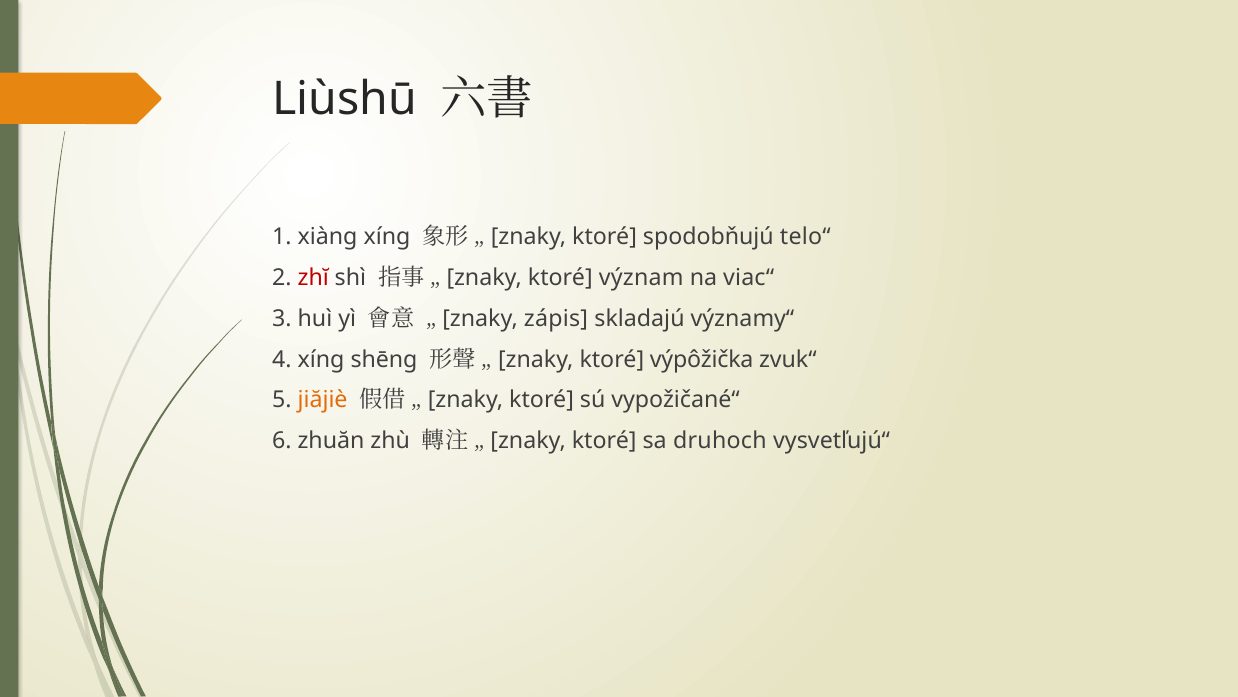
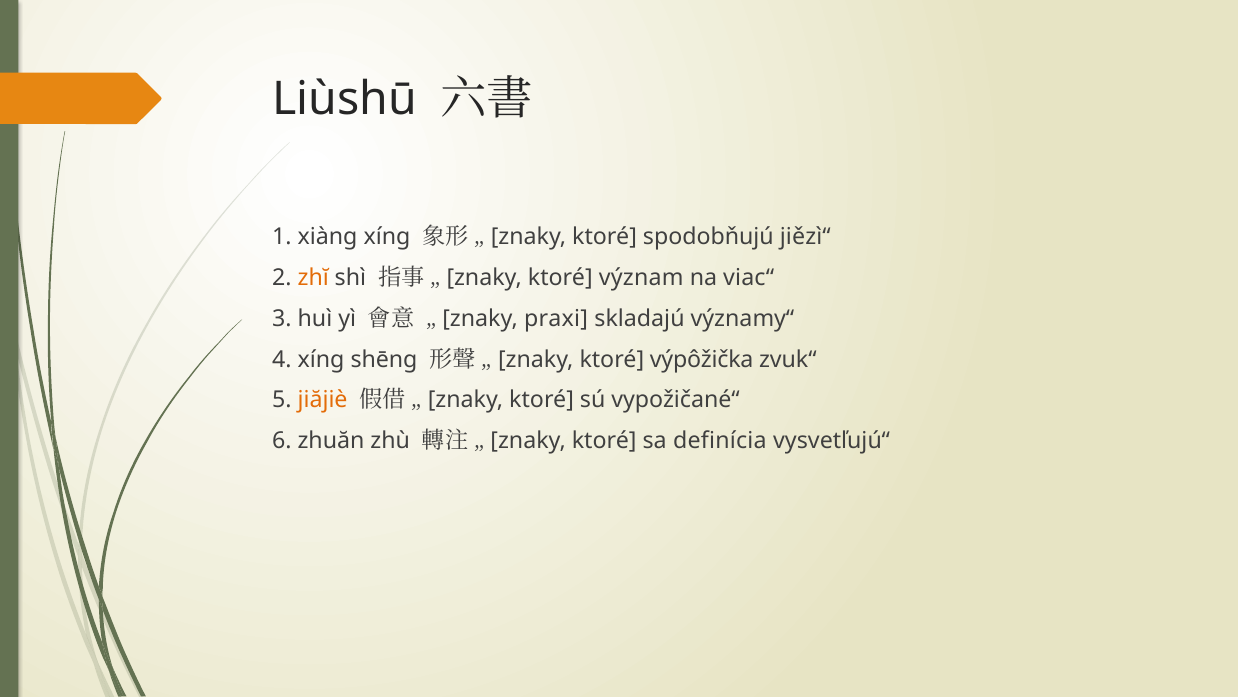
telo“: telo“ -> jiězì“
zhĭ colour: red -> orange
zápis: zápis -> praxi
druhoch: druhoch -> definícia
